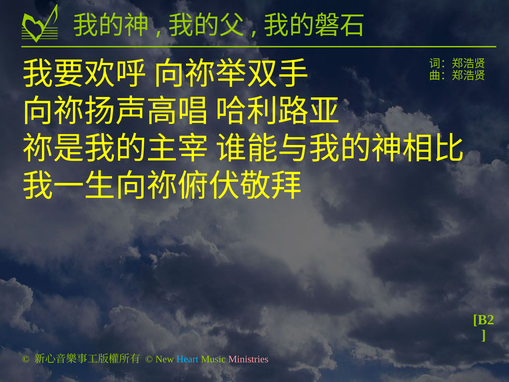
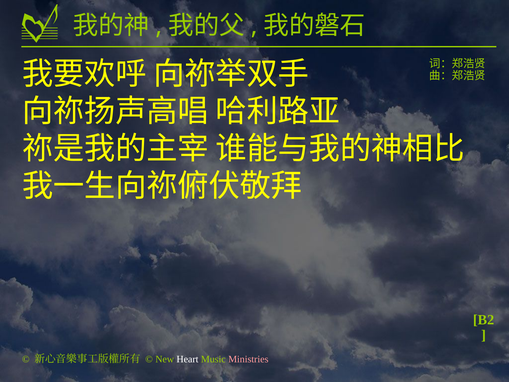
Heart colour: light blue -> white
